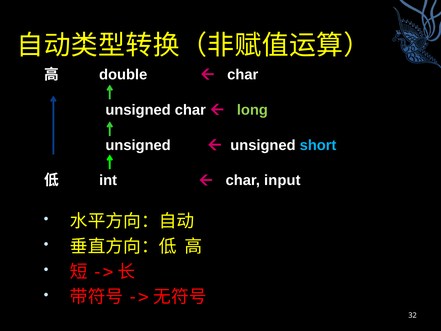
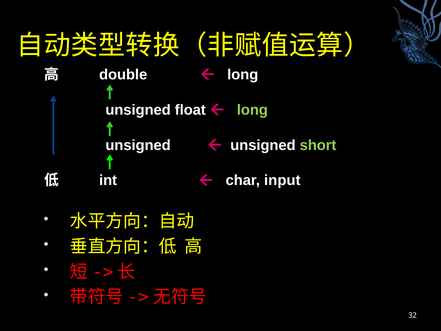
char at (243, 74): char -> long
unsigned char: char -> float
short colour: light blue -> light green
